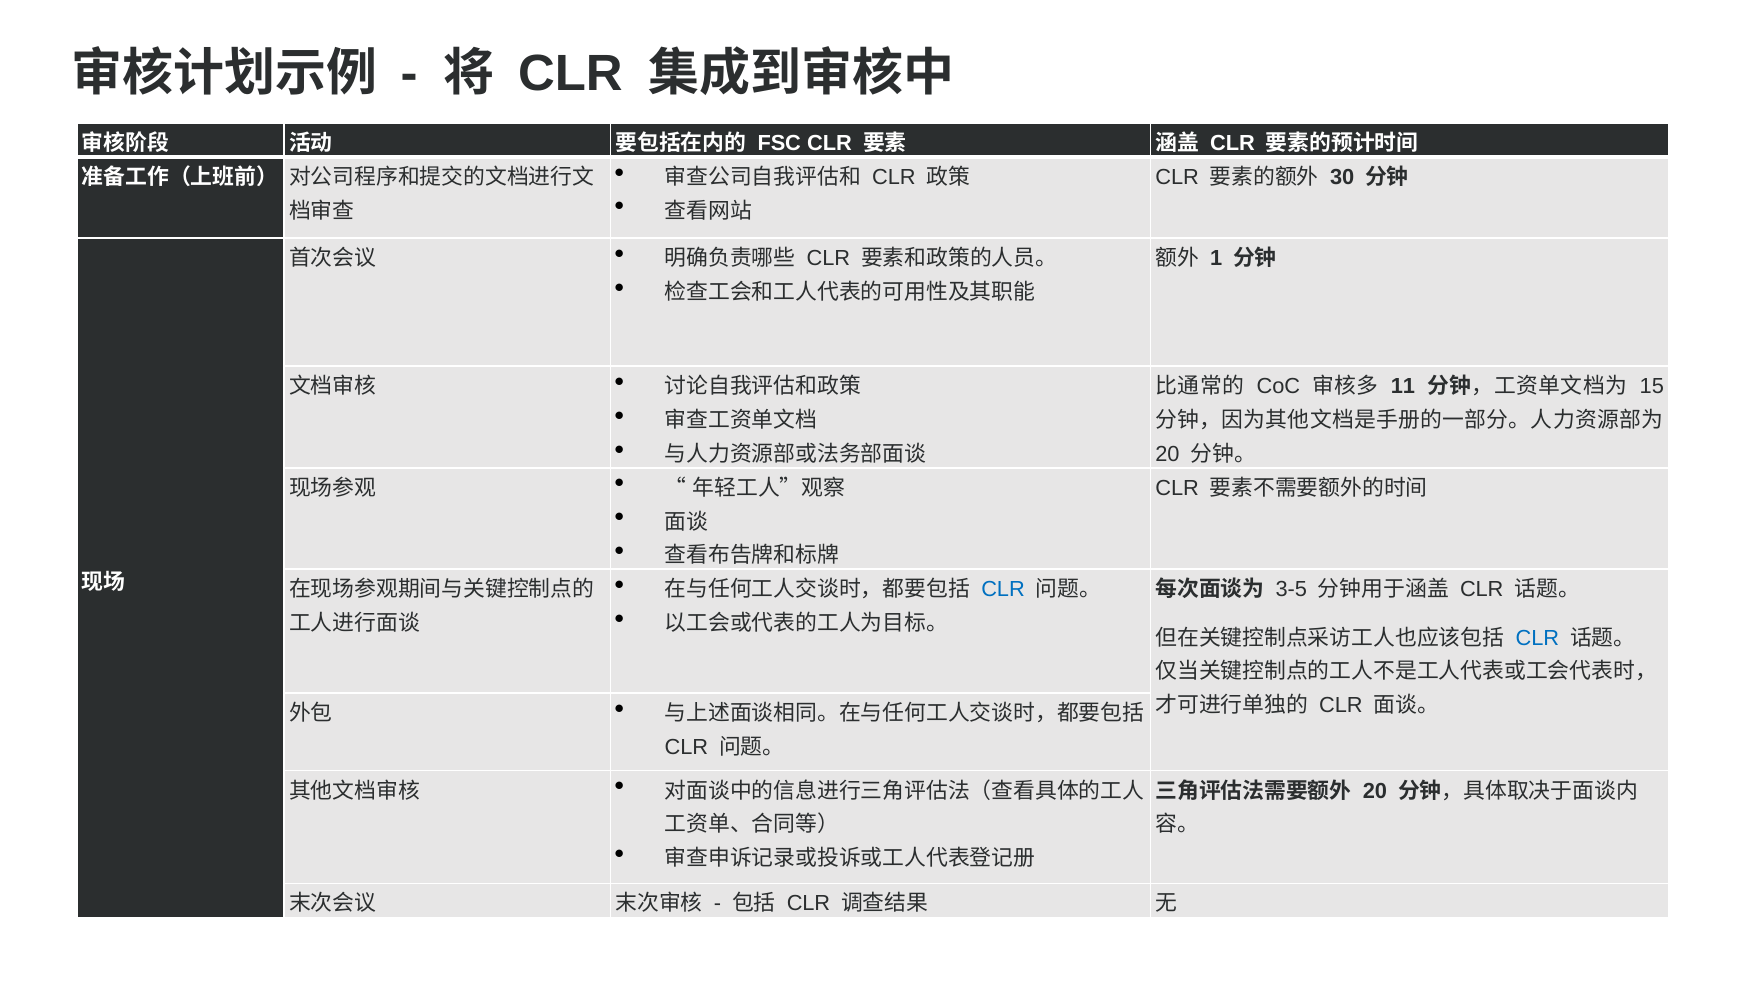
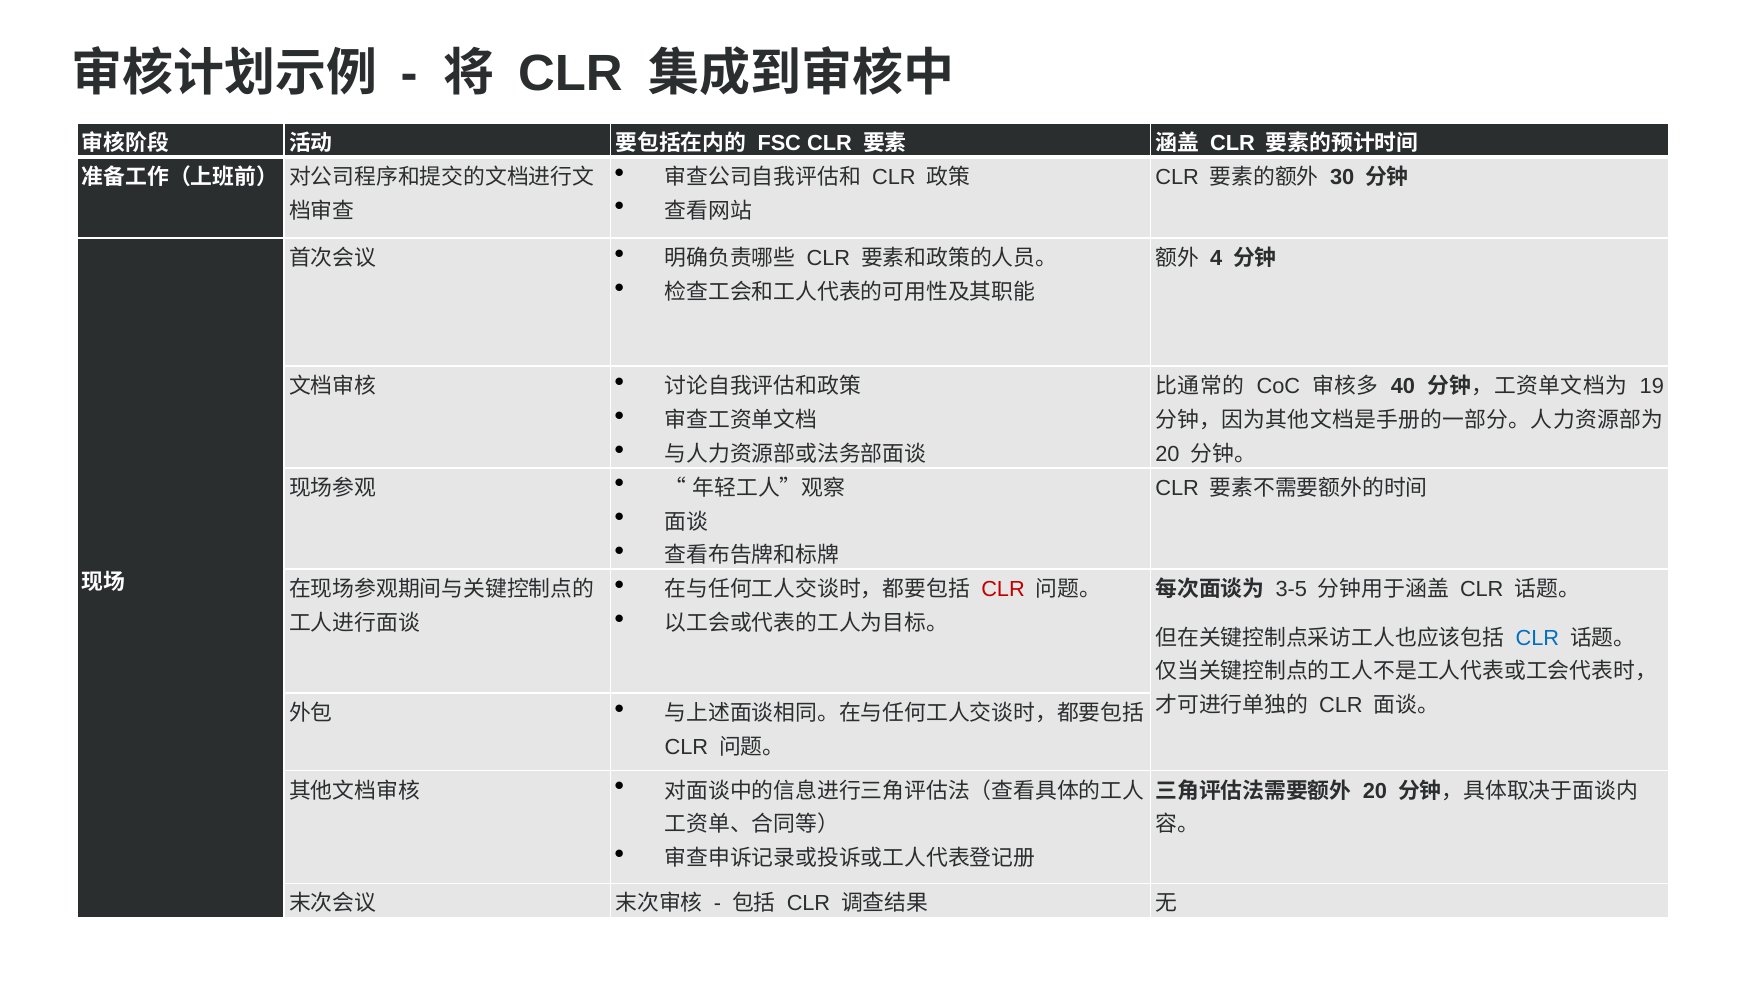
1: 1 -> 4
11: 11 -> 40
15: 15 -> 19
CLR at (1003, 590) colour: blue -> red
